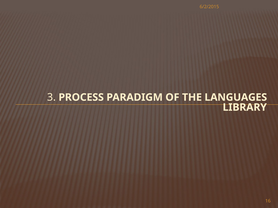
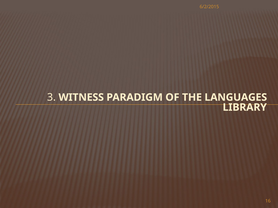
PROCESS: PROCESS -> WITNESS
